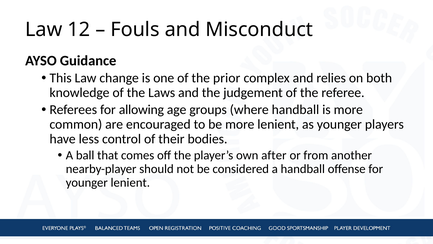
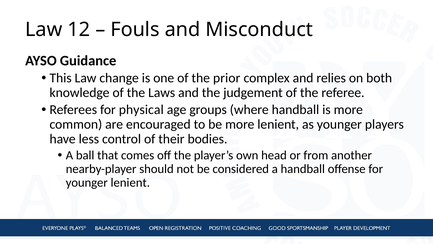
allowing: allowing -> physical
after: after -> head
